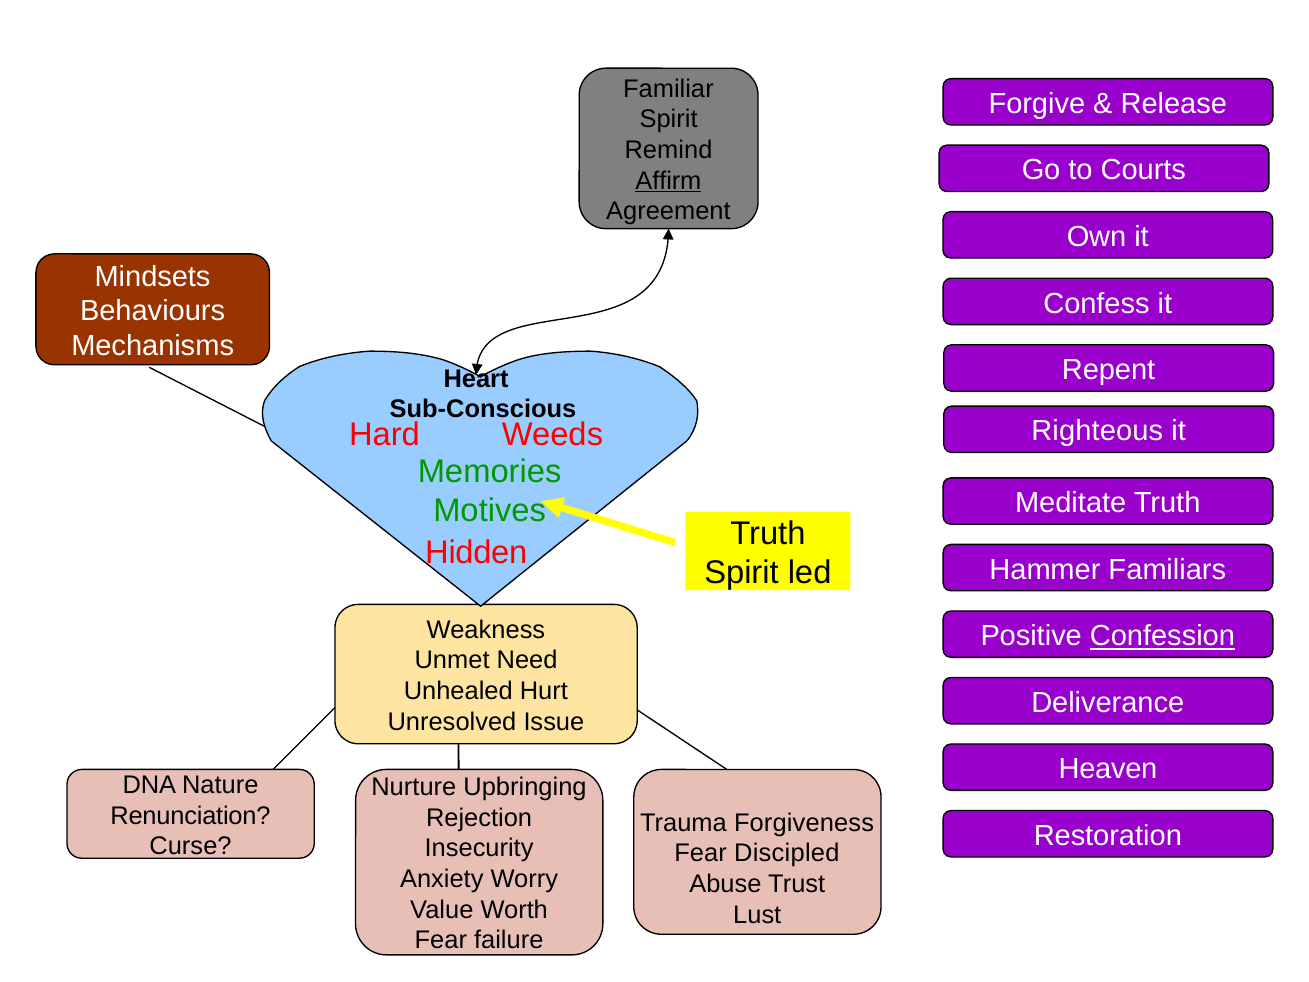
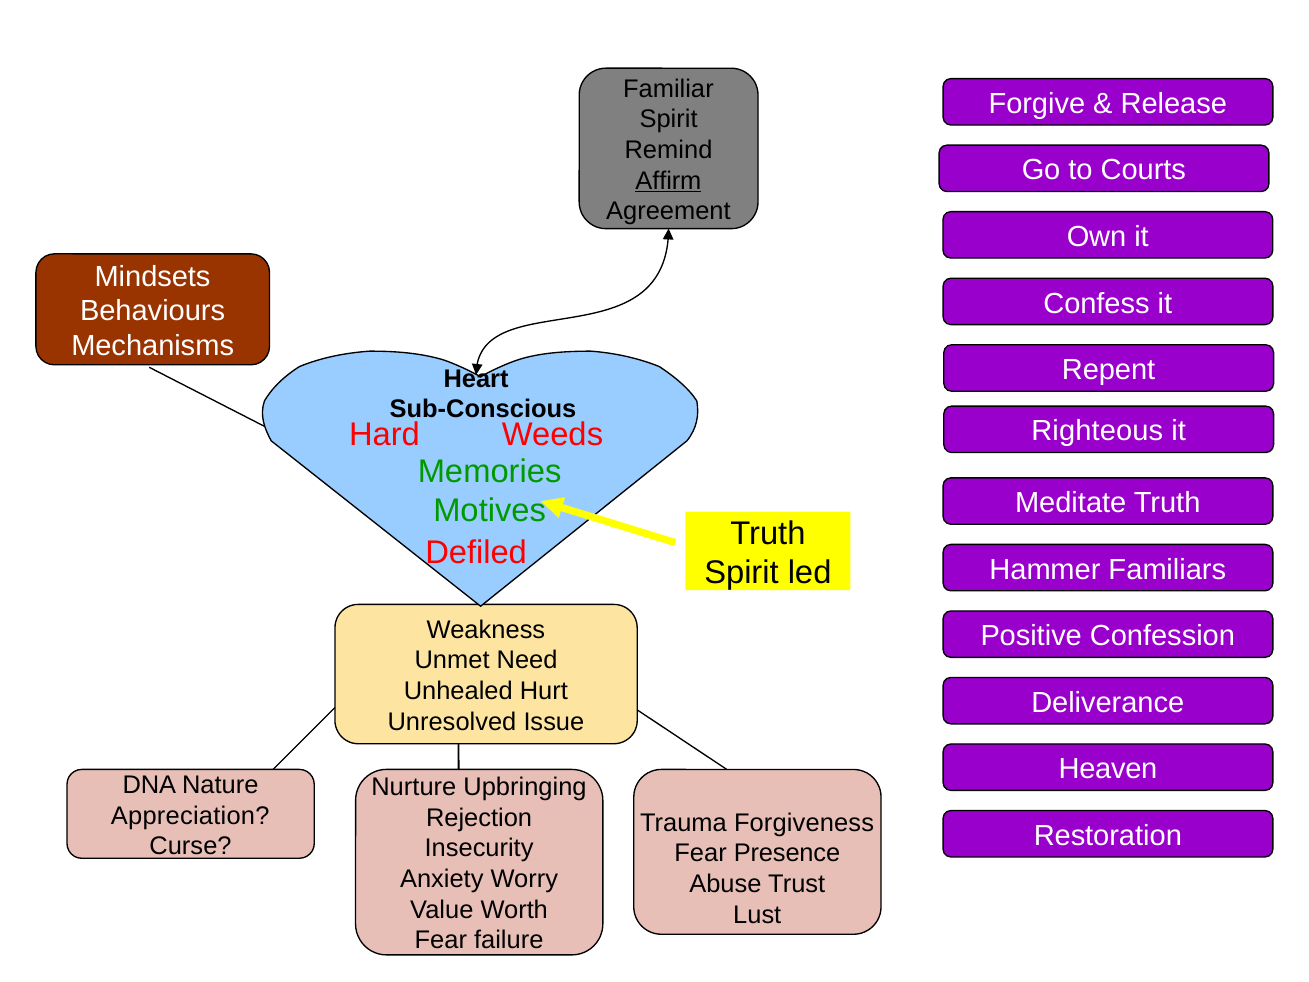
Hidden: Hidden -> Defiled
Confession underline: present -> none
Renunciation: Renunciation -> Appreciation
Discipled: Discipled -> Presence
